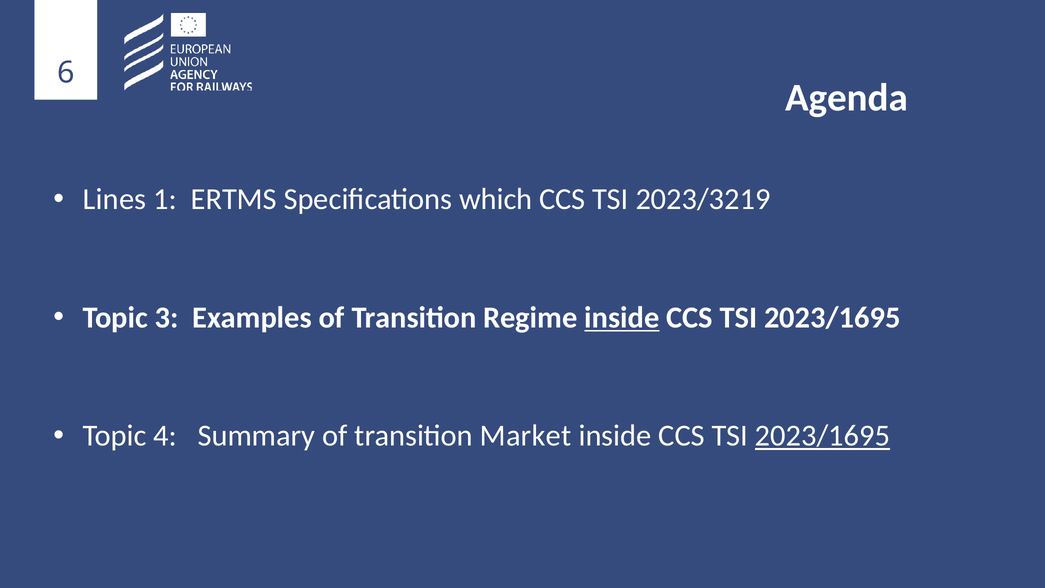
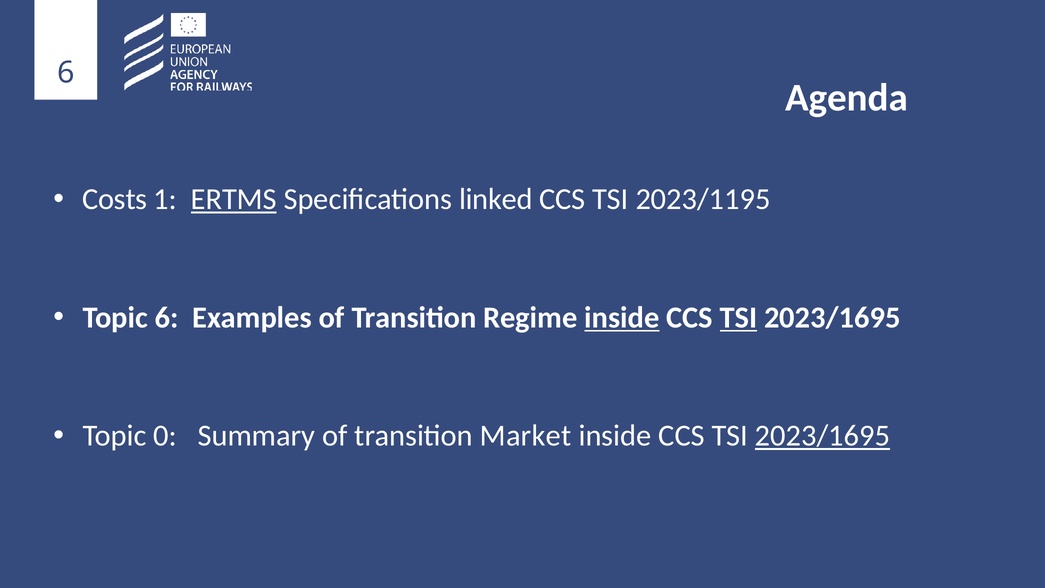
Lines: Lines -> Costs
ERTMS underline: none -> present
which: which -> linked
2023/3219: 2023/3219 -> 2023/1195
Topic 3: 3 -> 6
TSI at (739, 317) underline: none -> present
4: 4 -> 0
